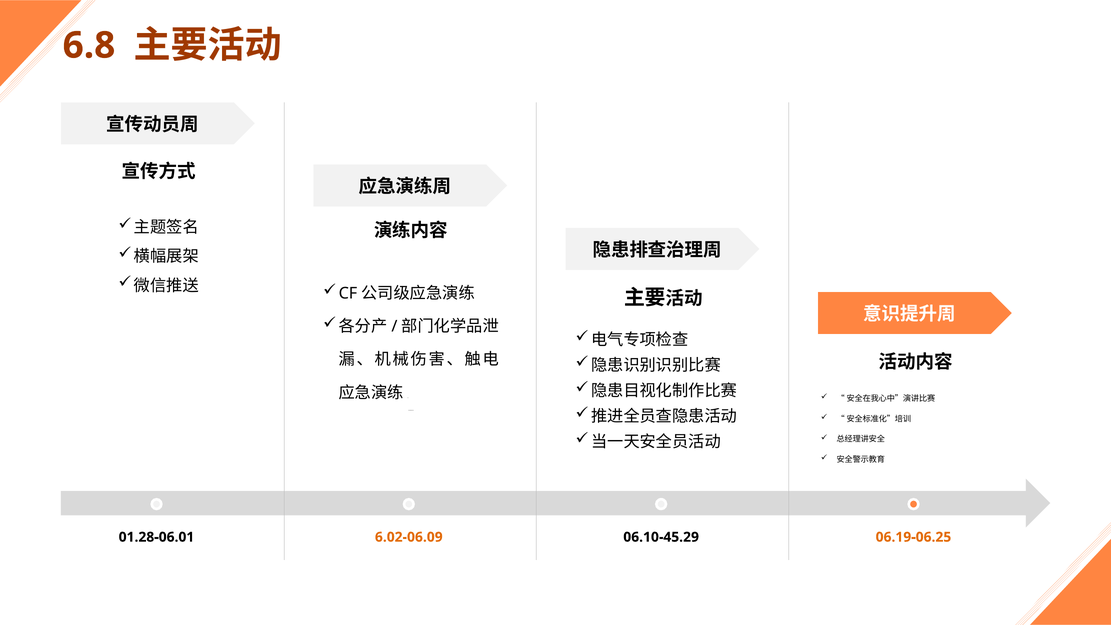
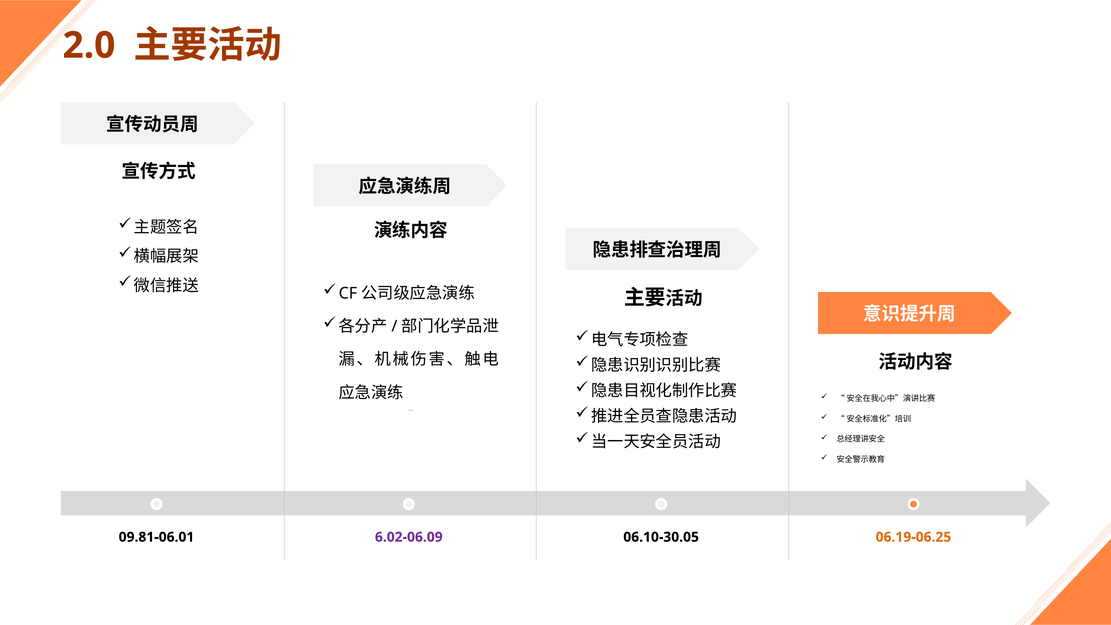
6.8: 6.8 -> 2.0
01.28-06.01: 01.28-06.01 -> 09.81-06.01
6.02-06.09 colour: orange -> purple
06.10-45.29: 06.10-45.29 -> 06.10-30.05
